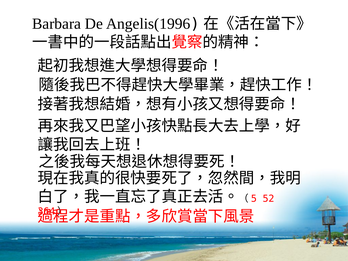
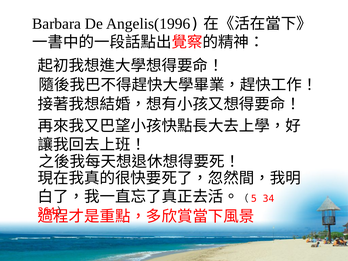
52: 52 -> 34
